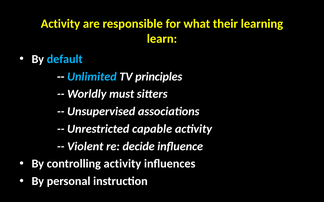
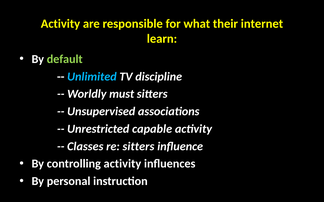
learning: learning -> internet
default colour: light blue -> light green
principles: principles -> discipline
Violent: Violent -> Classes
re decide: decide -> sitters
